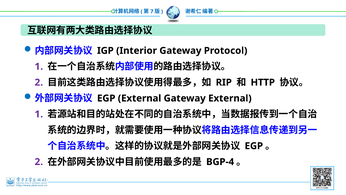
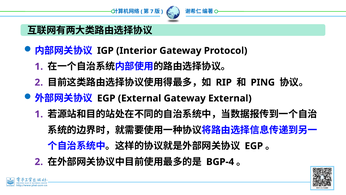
HTTP: HTTP -> PING
